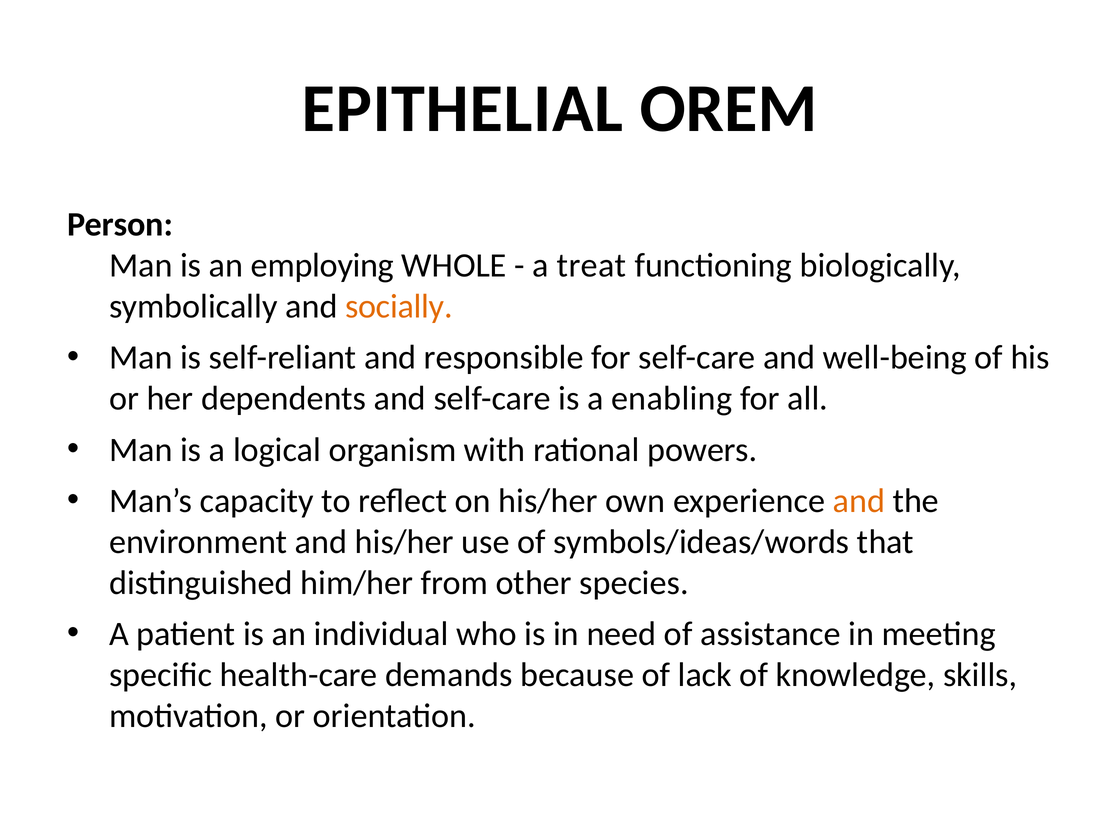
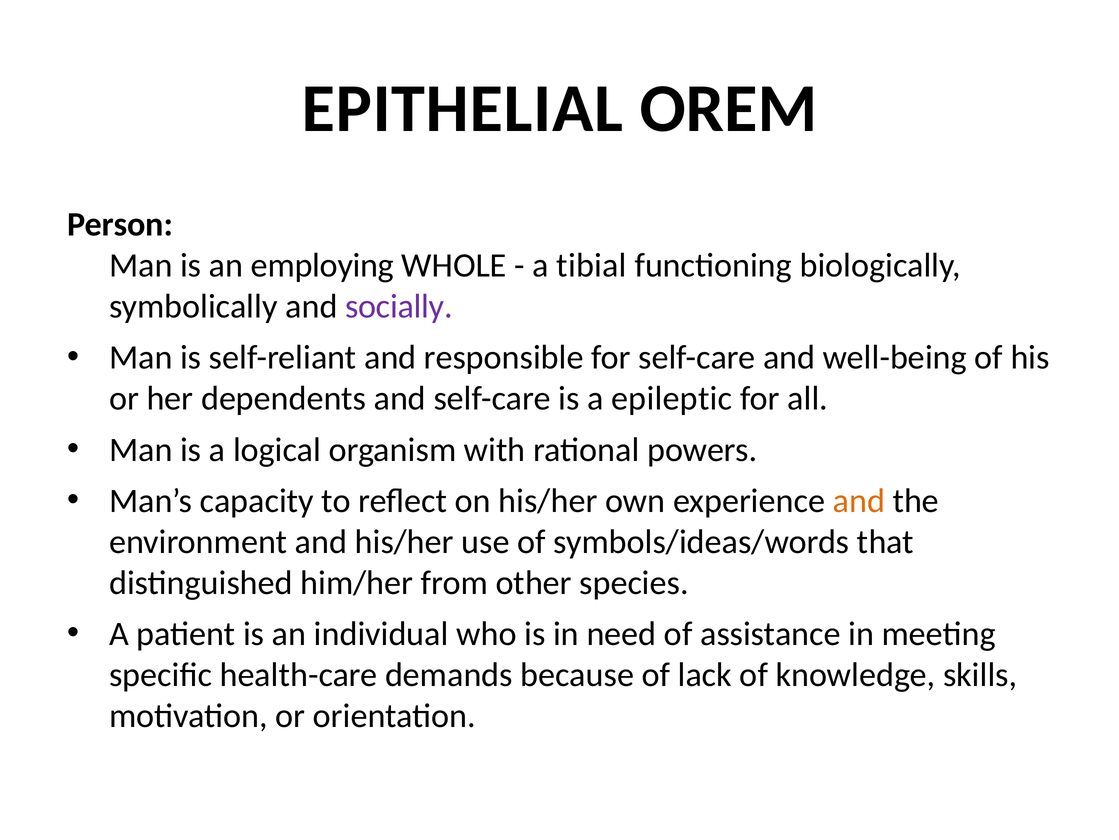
treat: treat -> tibial
socially colour: orange -> purple
enabling: enabling -> epileptic
